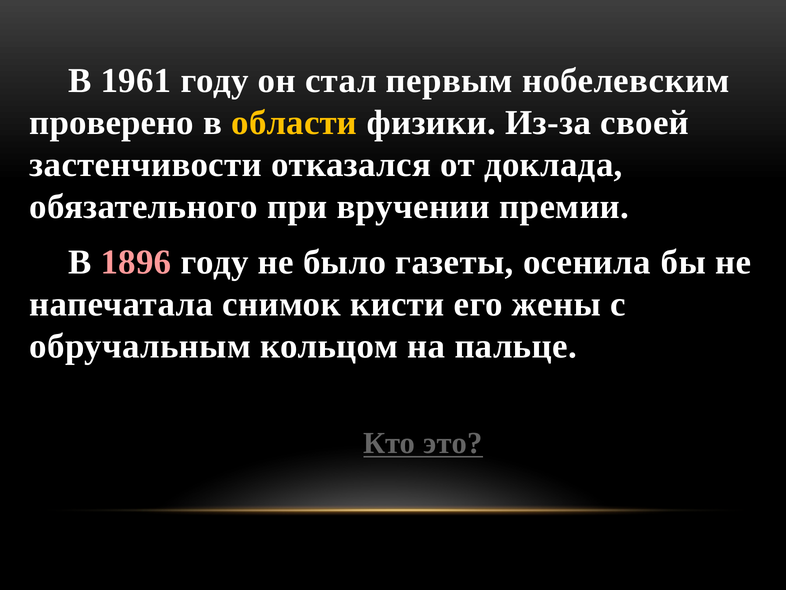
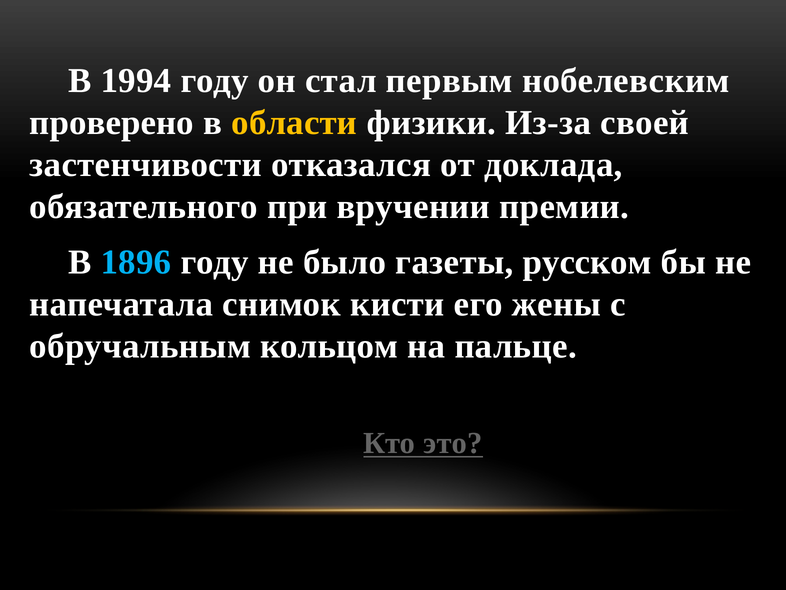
1961: 1961 -> 1994
1896 colour: pink -> light blue
осенила: осенила -> русском
